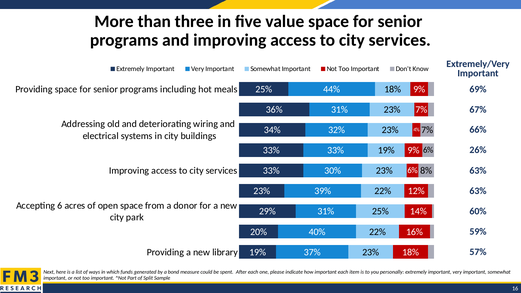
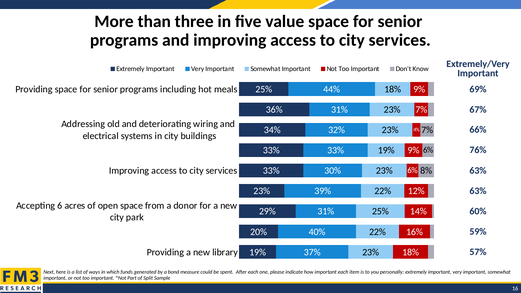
26%: 26% -> 76%
